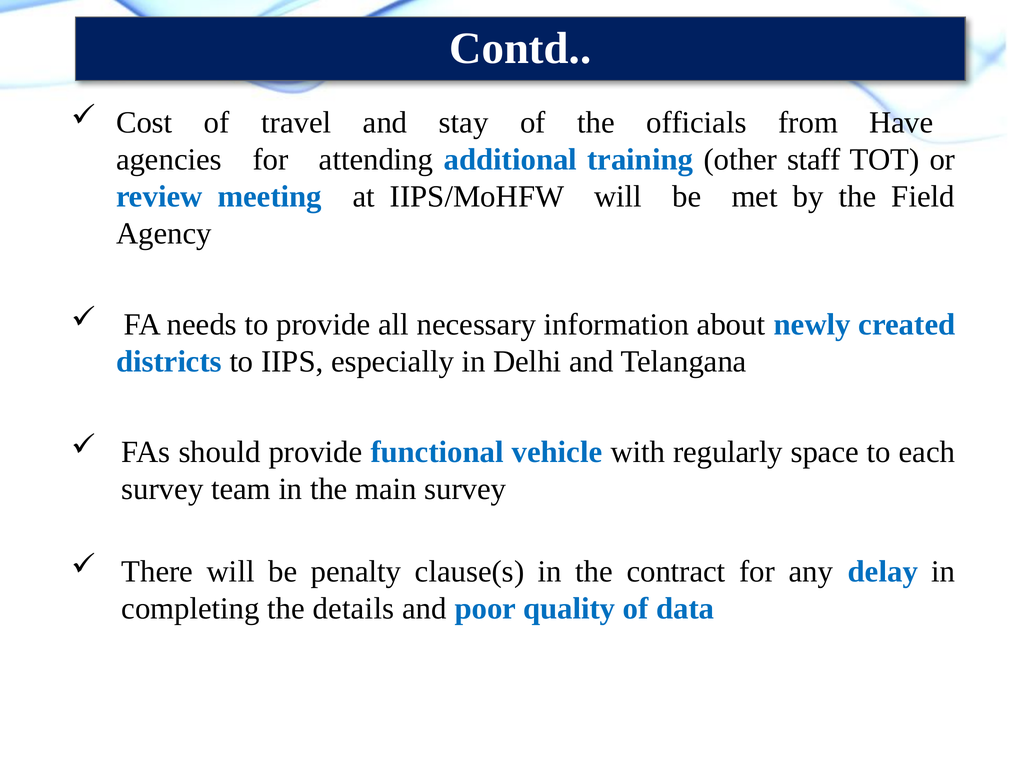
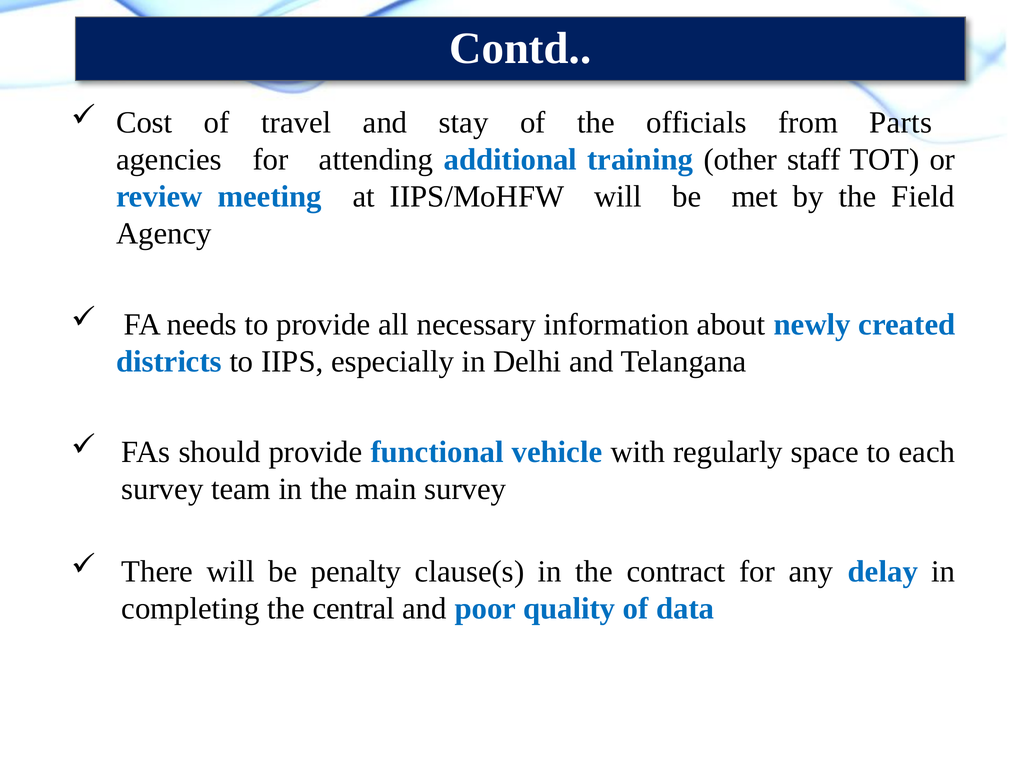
Have: Have -> Parts
details: details -> central
